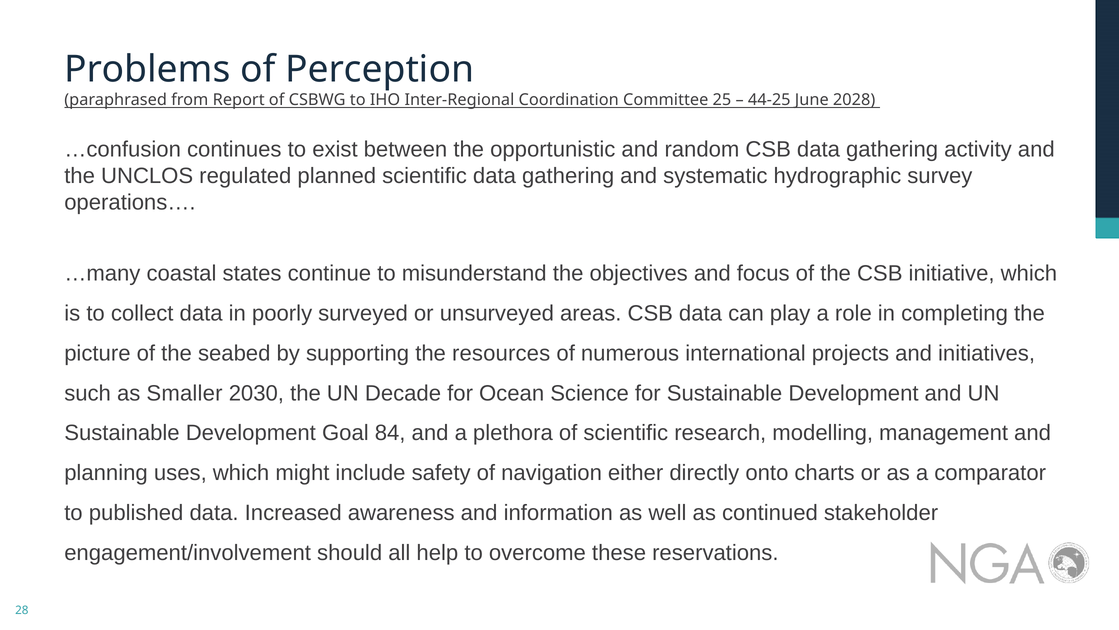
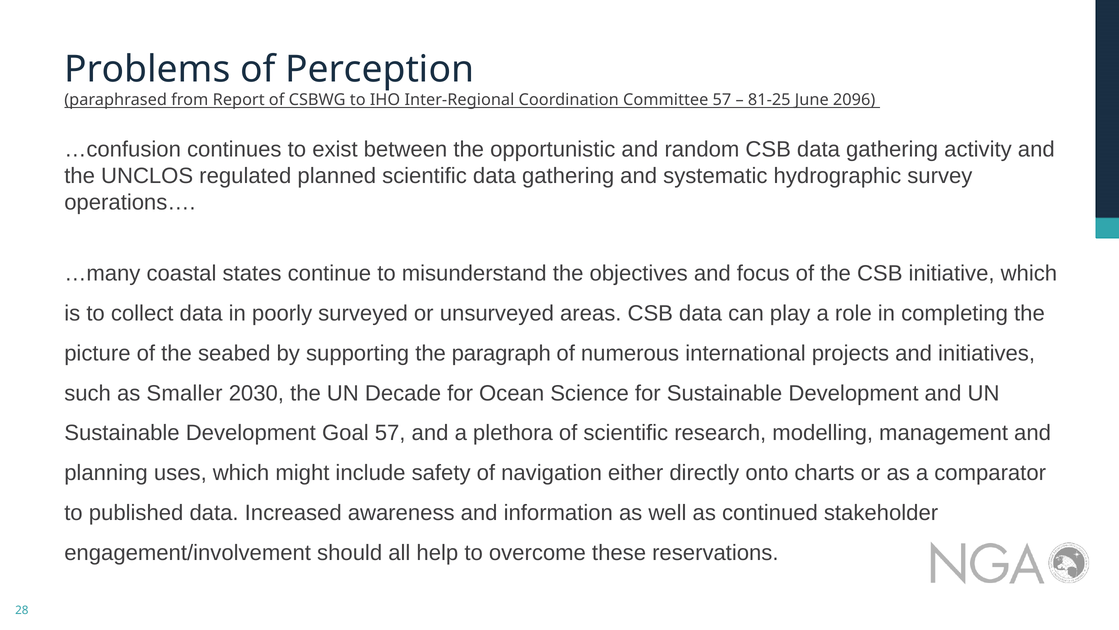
Committee 25: 25 -> 57
44-25: 44-25 -> 81-25
2028: 2028 -> 2096
resources: resources -> paragraph
Goal 84: 84 -> 57
